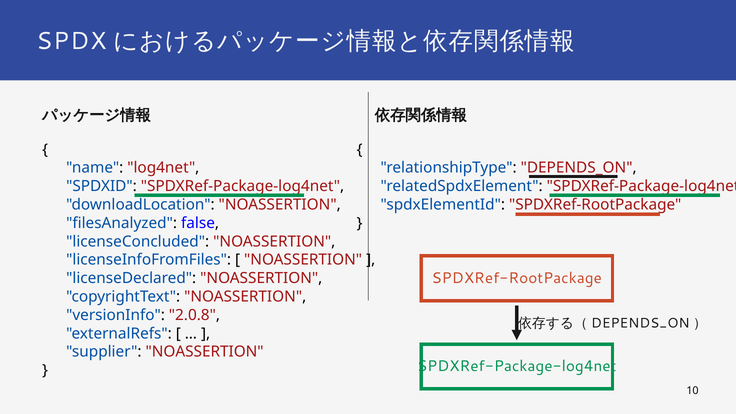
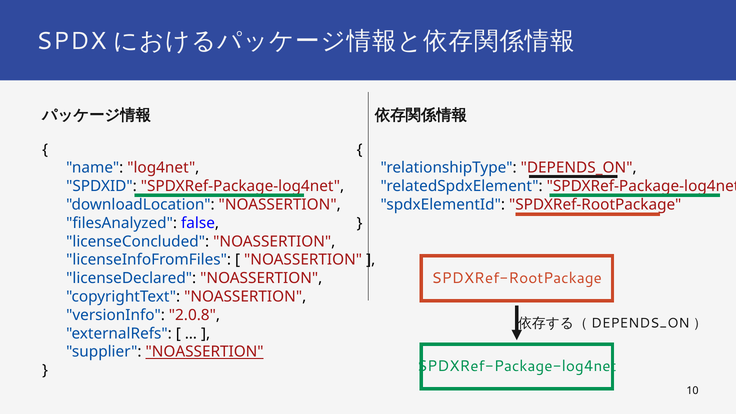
NOASSERTION at (205, 352) underline: none -> present
